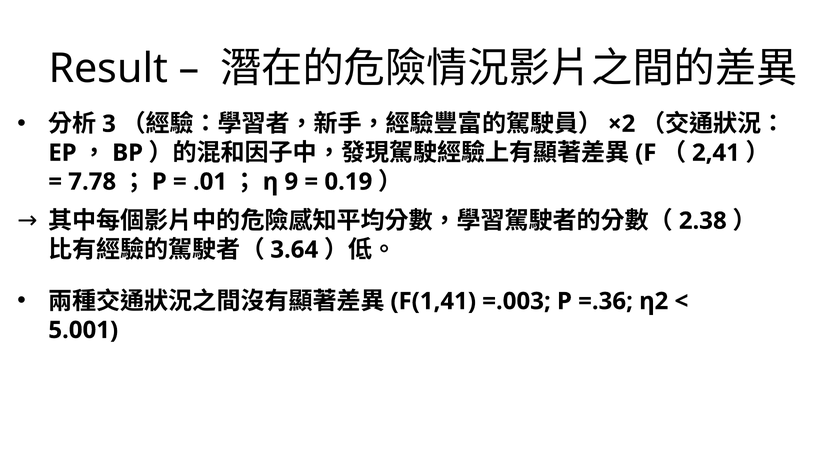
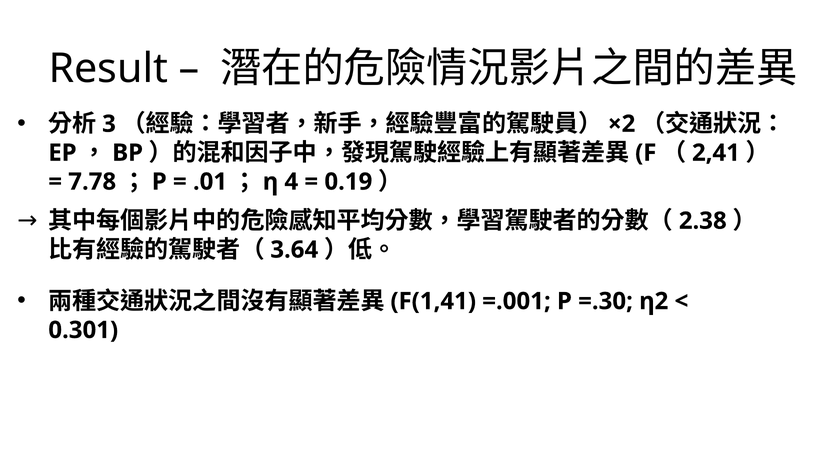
9: 9 -> 4
=.003: =.003 -> =.001
=.36: =.36 -> =.30
5.001: 5.001 -> 0.301
